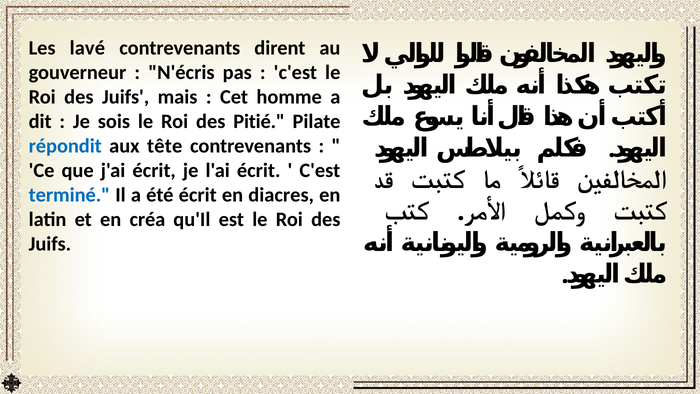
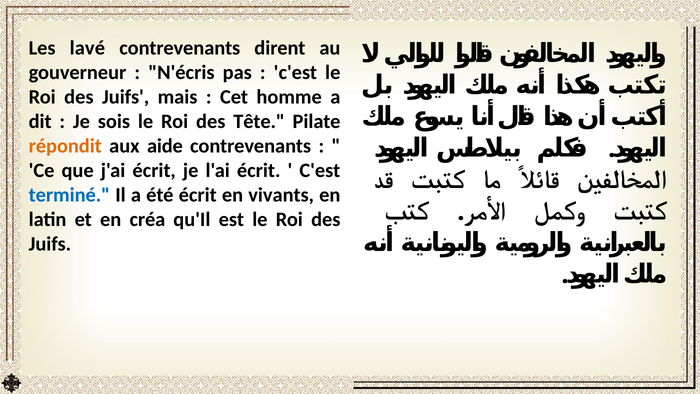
Pitié: Pitié -> Tête
répondit colour: blue -> orange
tête: tête -> aide
diacres: diacres -> vivants
